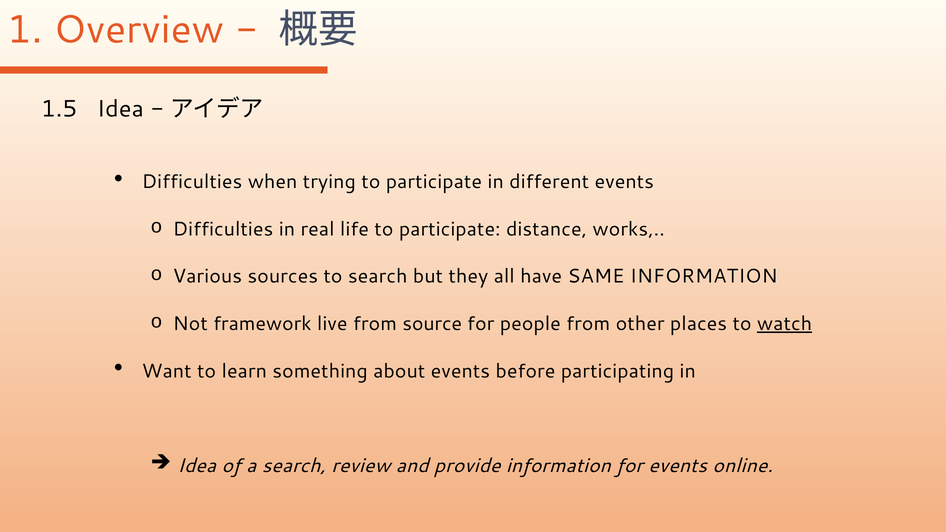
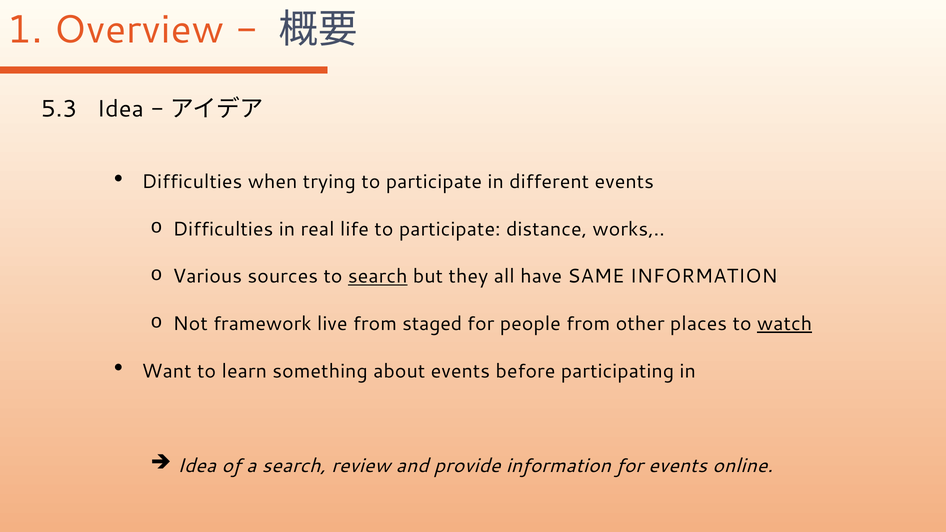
1.5: 1.5 -> 5.3
search at (378, 276) underline: none -> present
source: source -> staged
